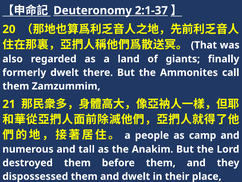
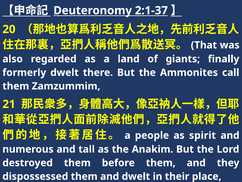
camp: camp -> spirit
